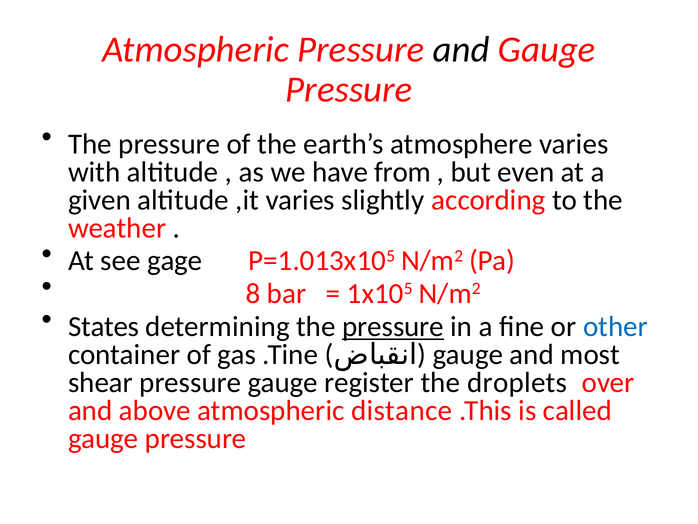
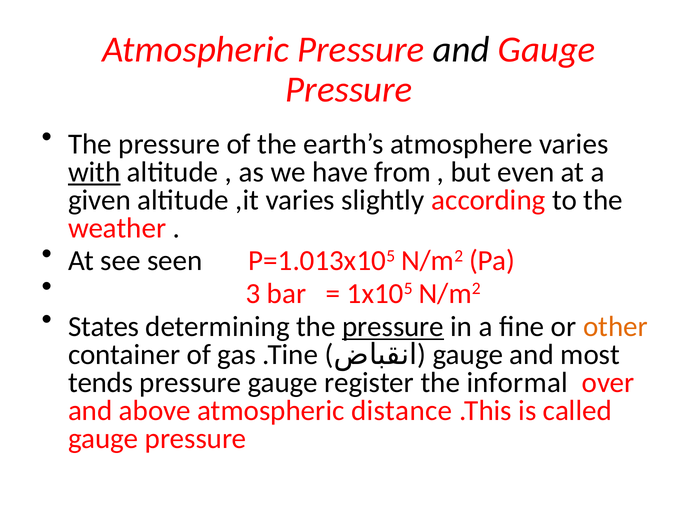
with underline: none -> present
gage: gage -> seen
8: 8 -> 3
other colour: blue -> orange
shear: shear -> tends
droplets: droplets -> informal
